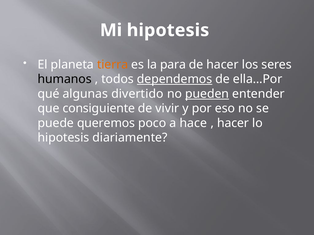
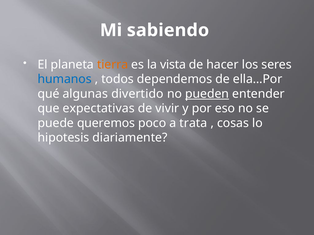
Mi hipotesis: hipotesis -> sabiendo
para: para -> vista
humanos colour: black -> blue
dependemos underline: present -> none
consiguiente: consiguiente -> expectativas
hace: hace -> trata
hacer at (233, 123): hacer -> cosas
